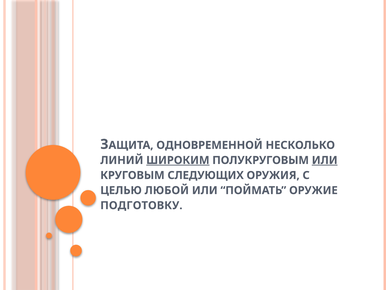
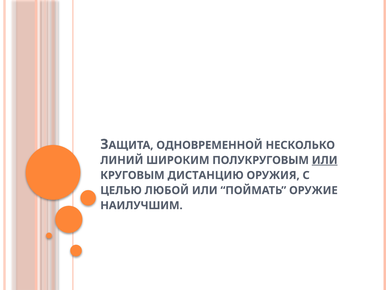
ШИРОКИМ underline: present -> none
СЛЕДУЮЩИХ: СЛЕДУЮЩИХ -> ДИСТАНЦИЮ
ПОДГОТОВКУ: ПОДГОТОВКУ -> НАИЛУЧШИМ
